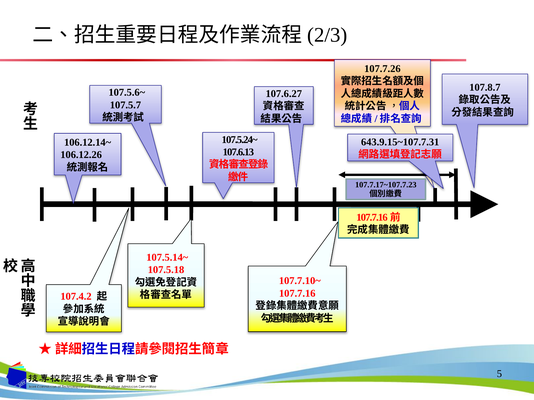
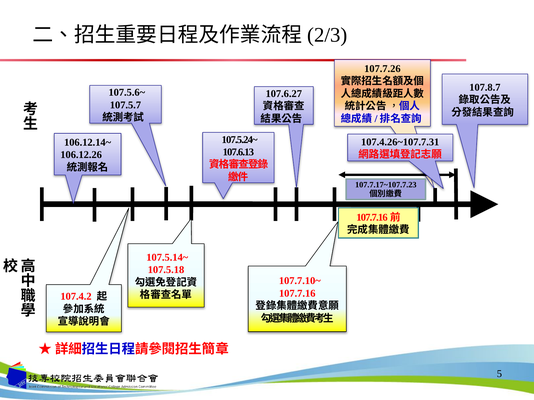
643.9.15~107.7.31: 643.9.15~107.7.31 -> 107.4.26~107.7.31
